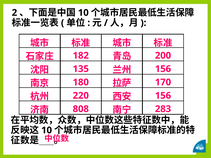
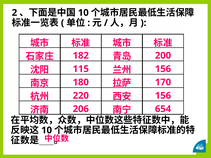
135: 135 -> 115
808: 808 -> 206
283: 283 -> 654
